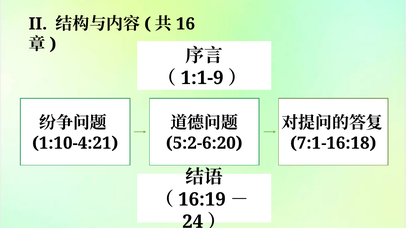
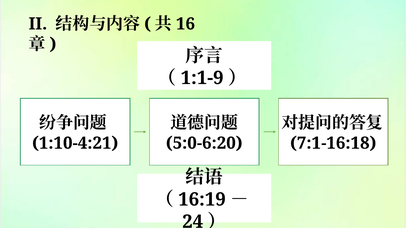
5:2-6:20: 5:2-6:20 -> 5:0-6:20
